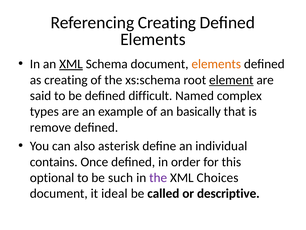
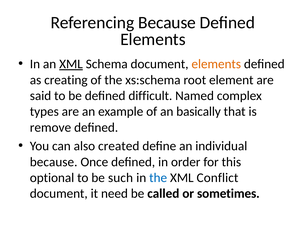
Referencing Creating: Creating -> Because
element underline: present -> none
asterisk: asterisk -> created
contains at (54, 162): contains -> because
the at (158, 177) colour: purple -> blue
Choices: Choices -> Conflict
ideal: ideal -> need
descriptive: descriptive -> sometimes
